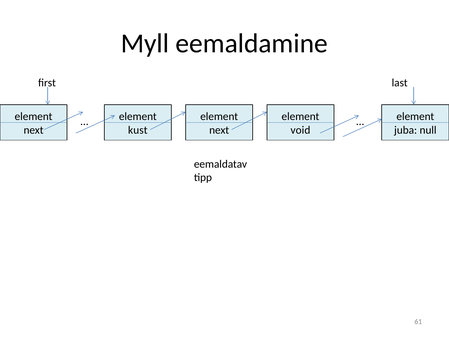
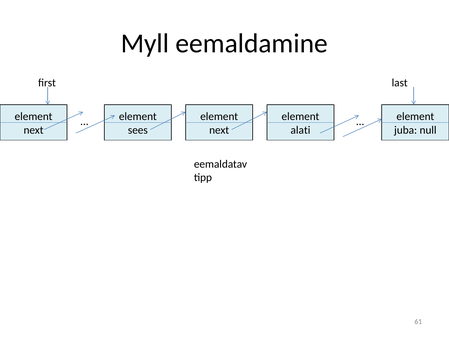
kust: kust -> sees
void: void -> alati
